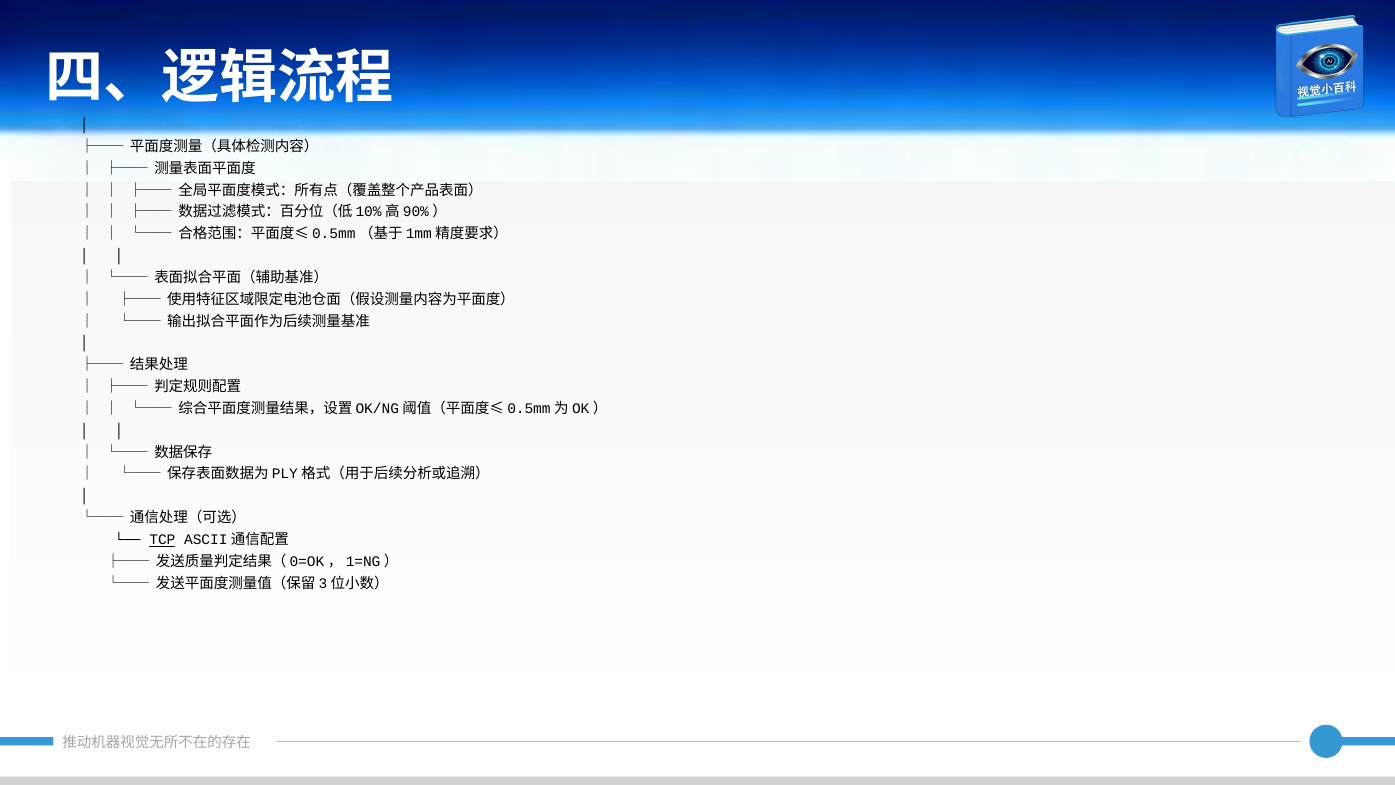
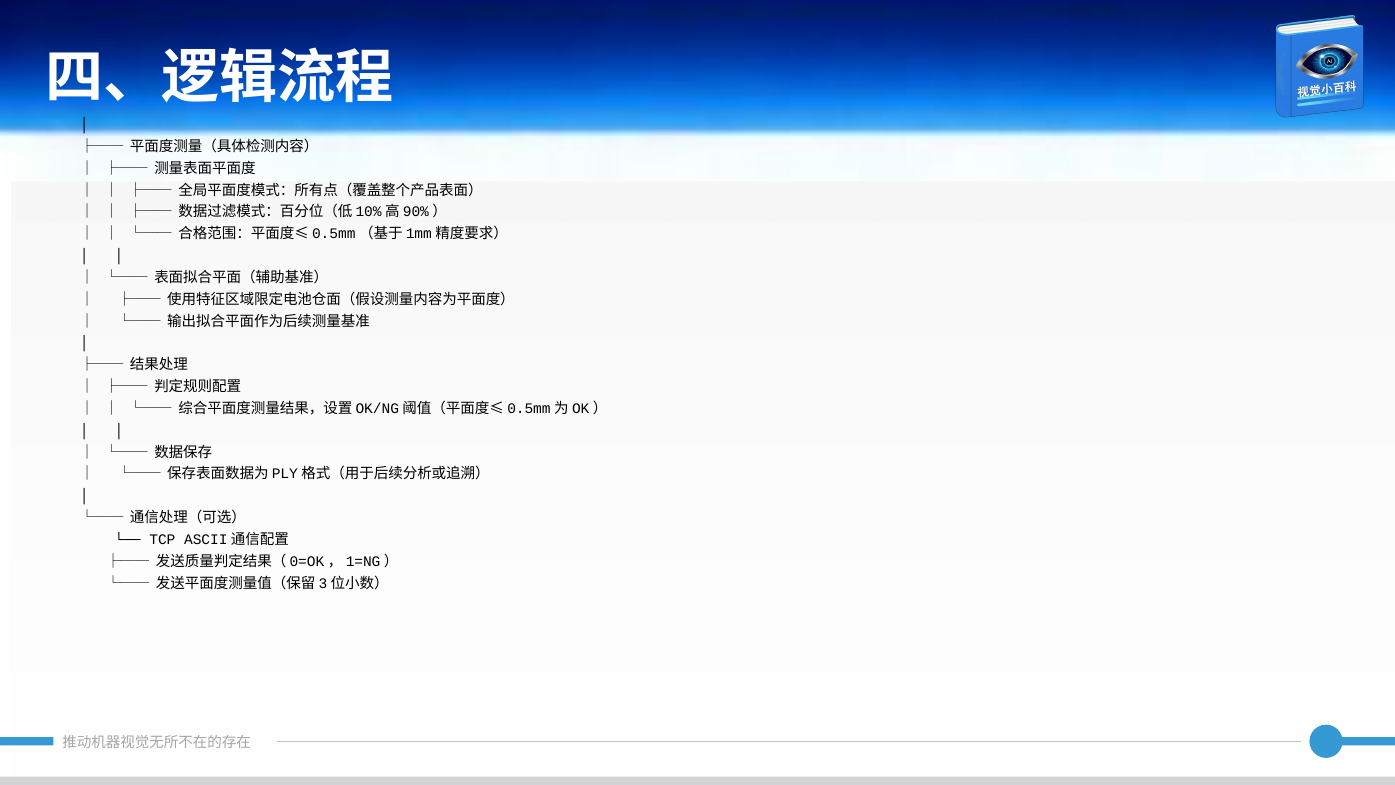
TCP underline: present -> none
